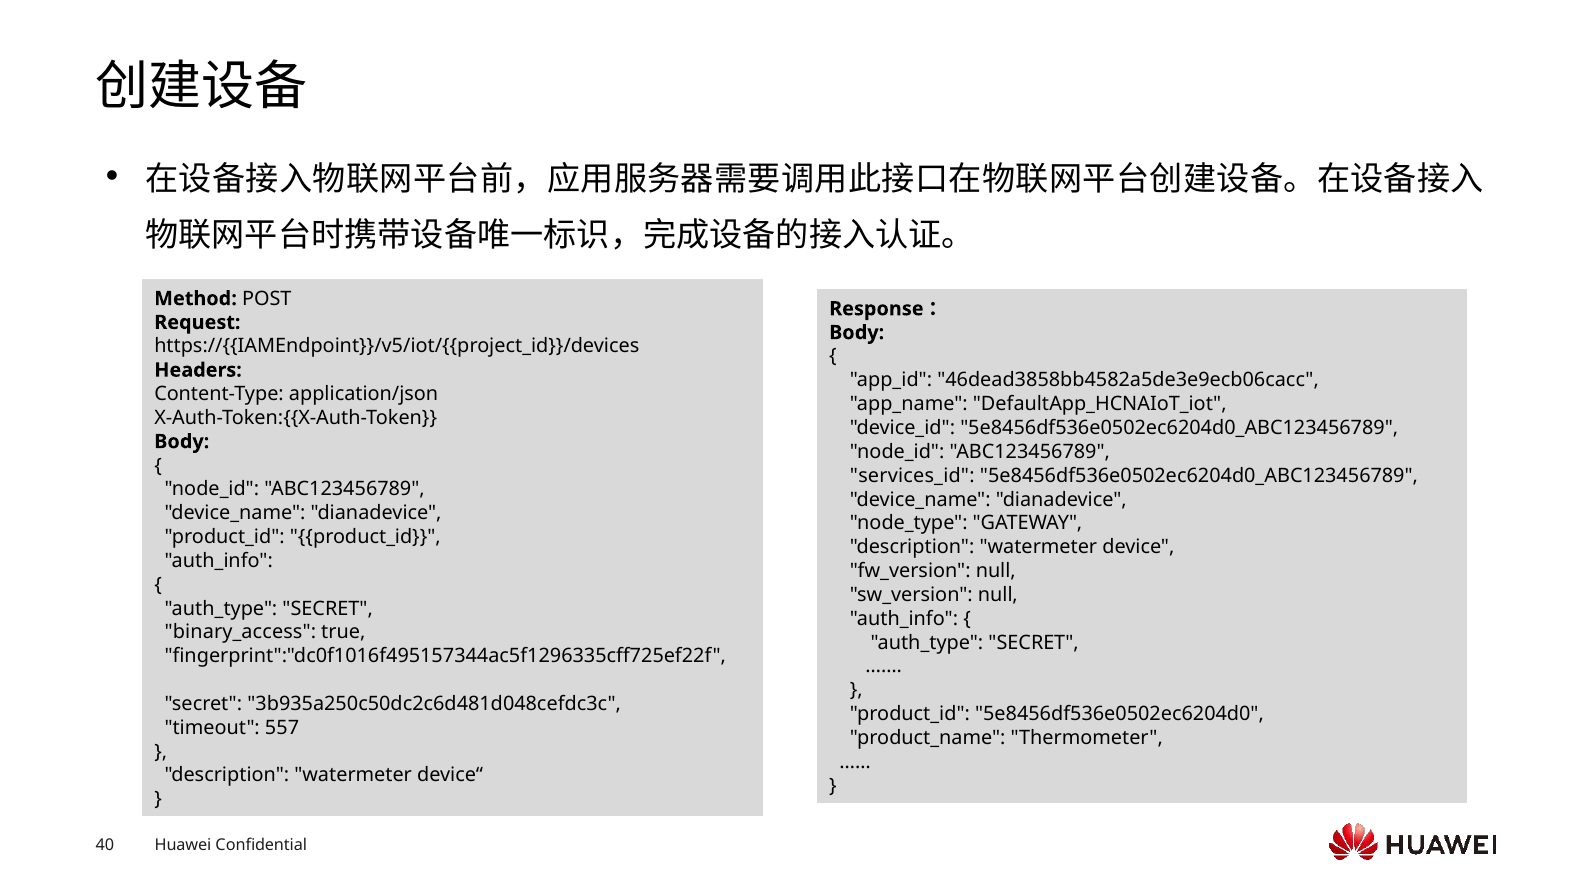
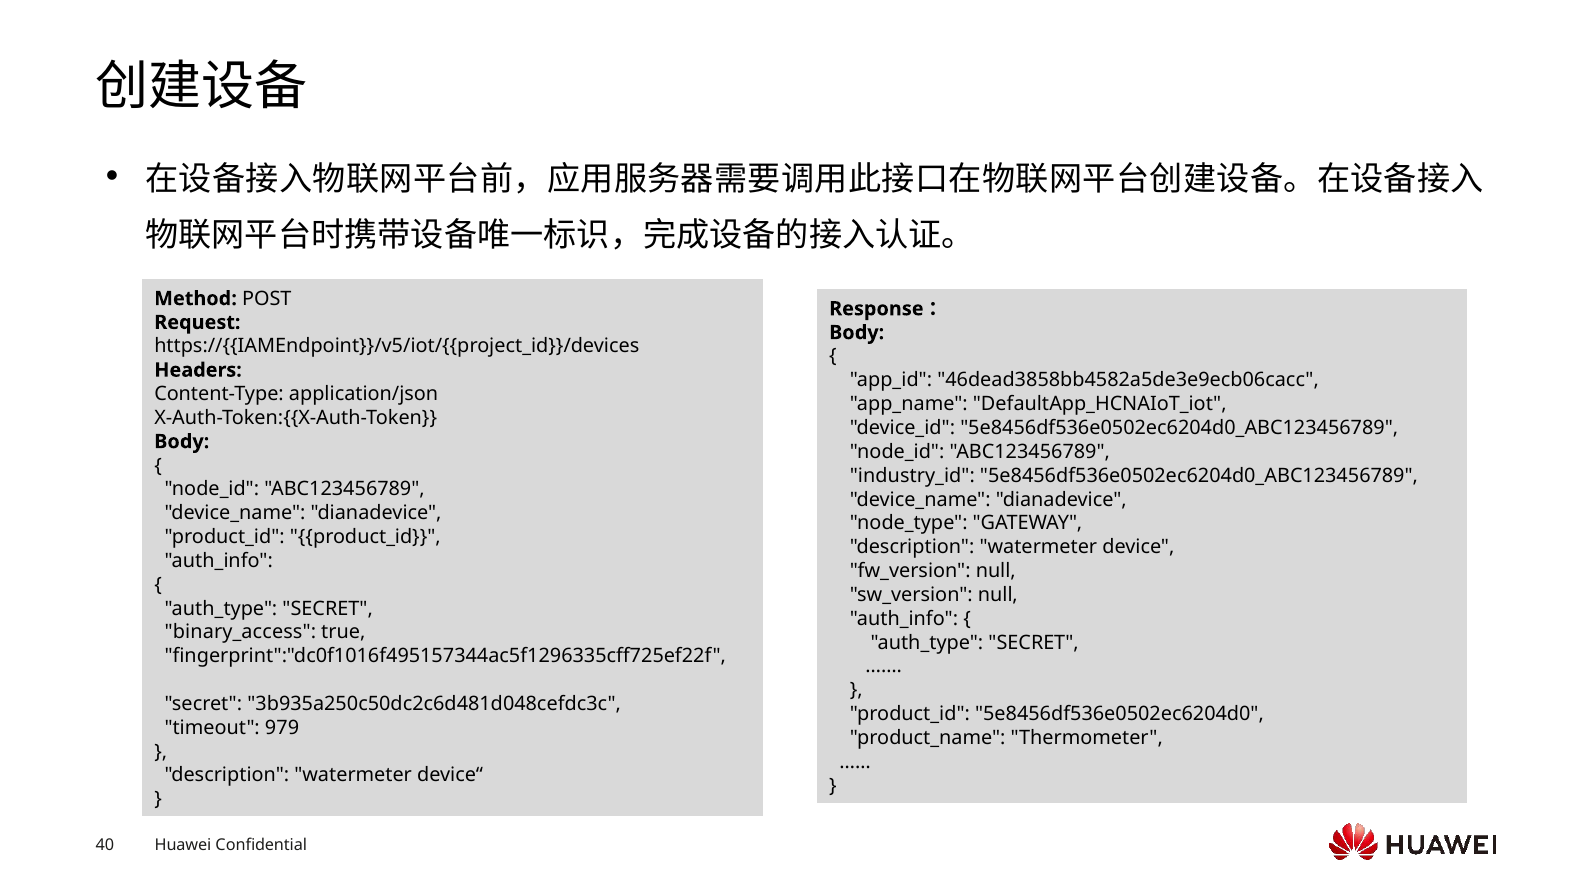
services_id: services_id -> industry_id
557: 557 -> 979
